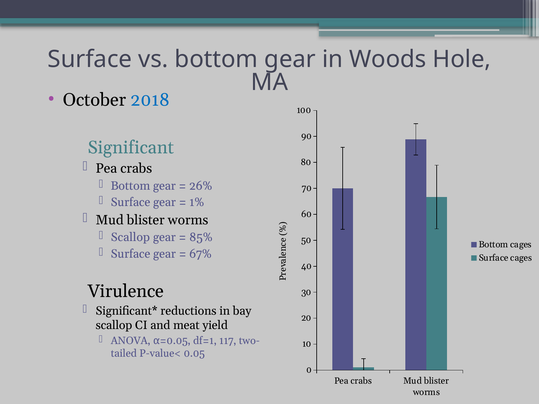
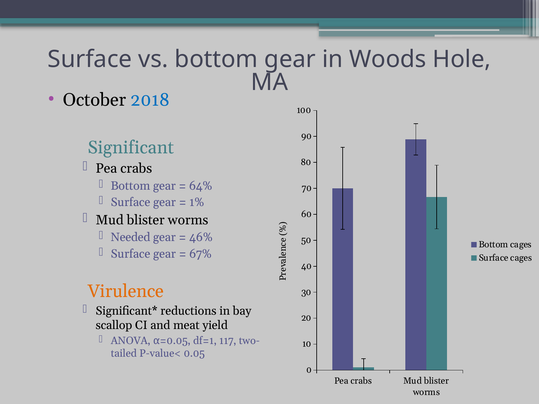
26%: 26% -> 64%
Scallop at (130, 237): Scallop -> Needed
85%: 85% -> 46%
Virulence colour: black -> orange
